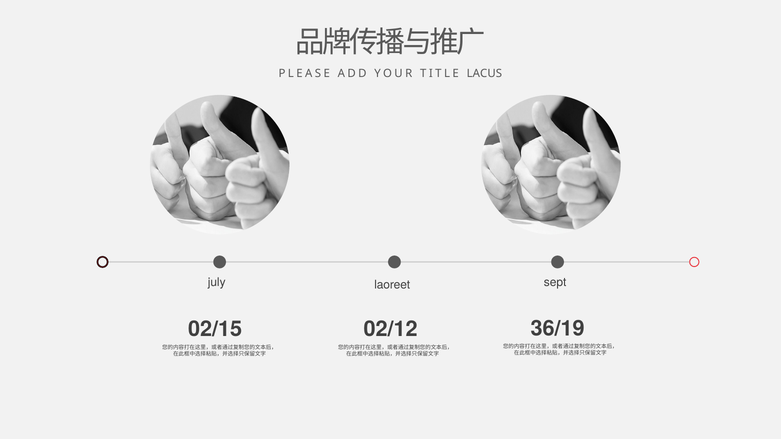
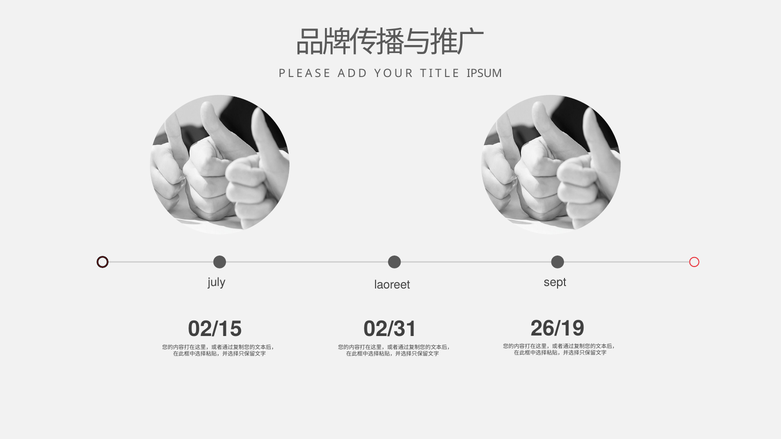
LACUS: LACUS -> IPSUM
36/19: 36/19 -> 26/19
02/12: 02/12 -> 02/31
